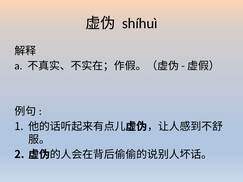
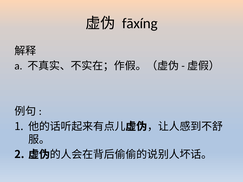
shíhuì: shíhuì -> fāxíng
